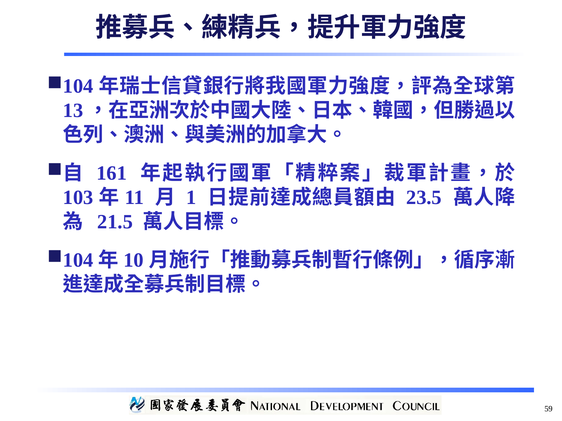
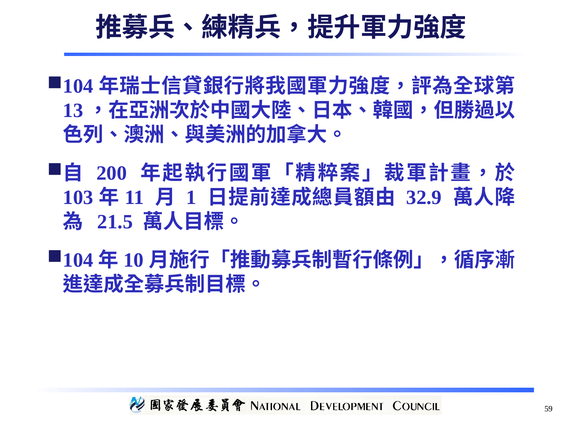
161: 161 -> 200
23.5: 23.5 -> 32.9
